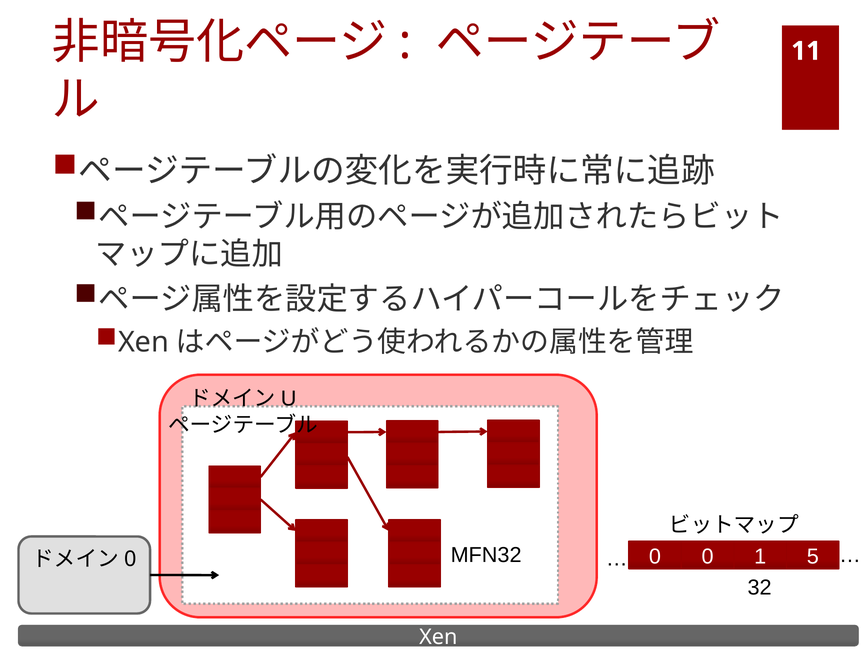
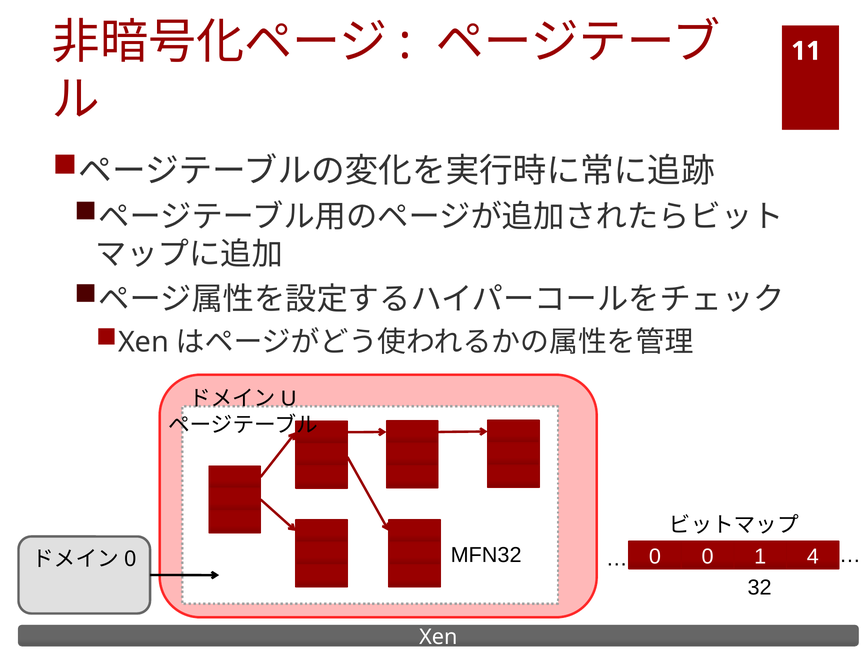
5: 5 -> 4
